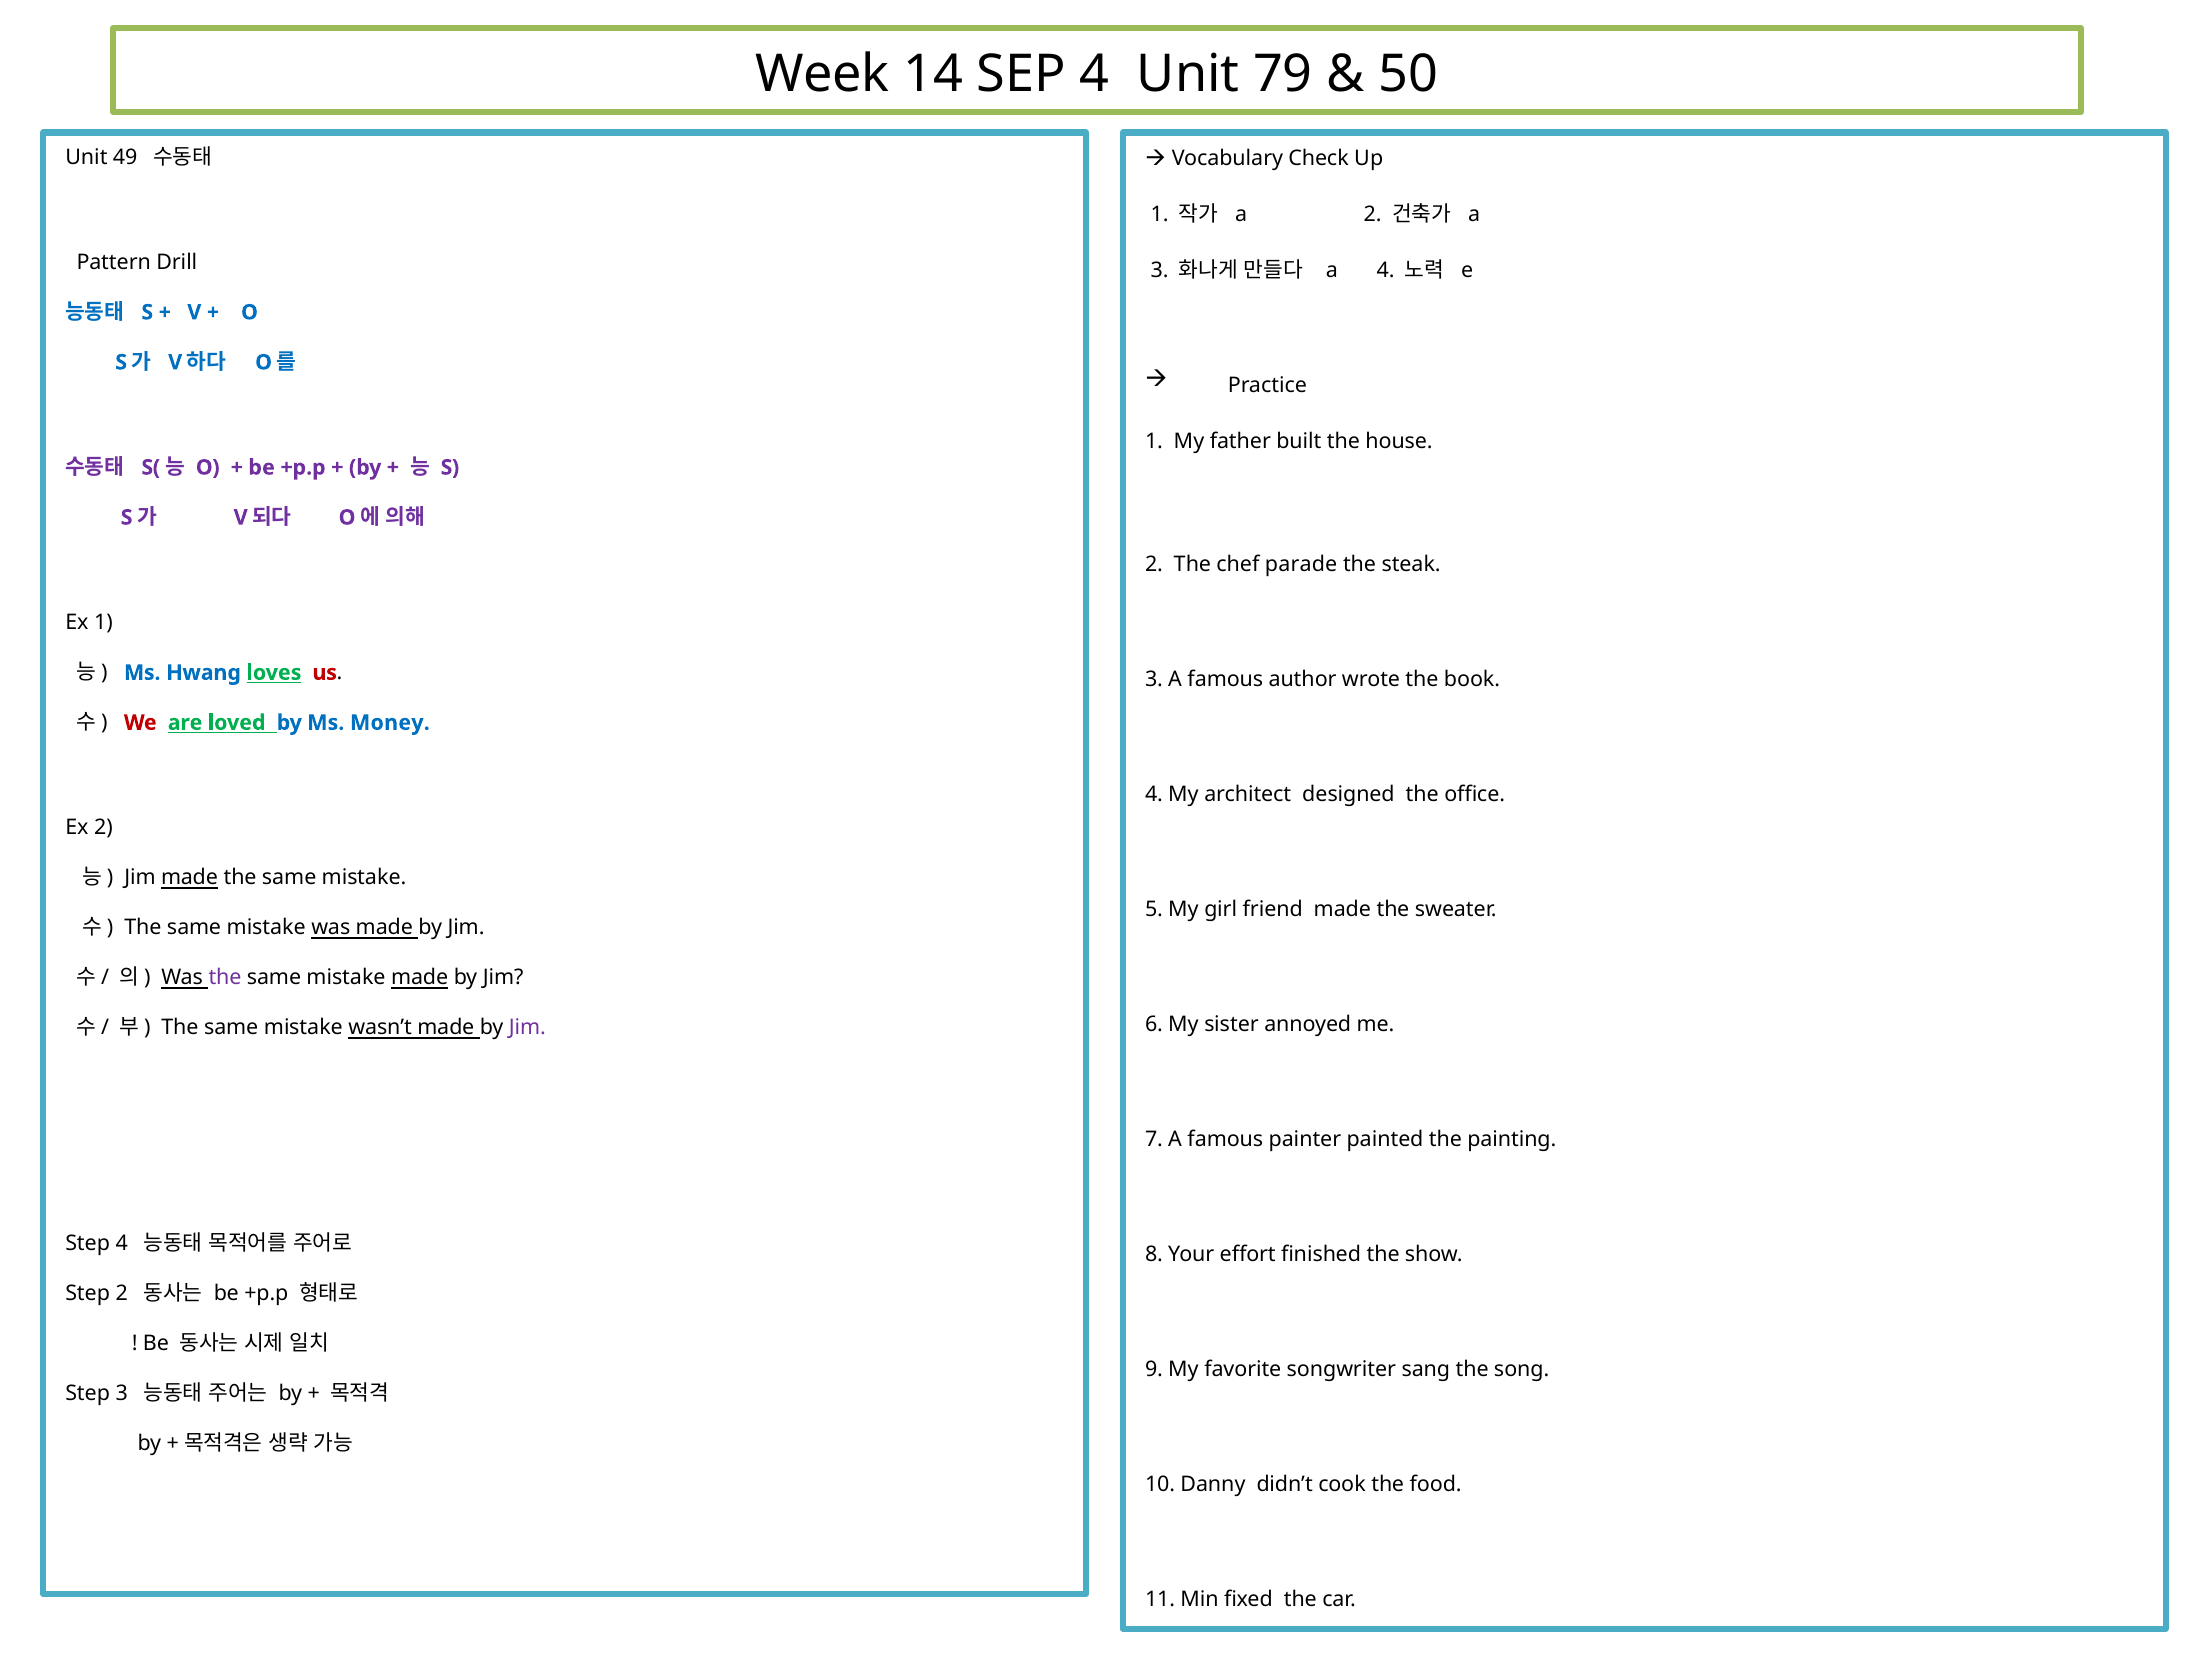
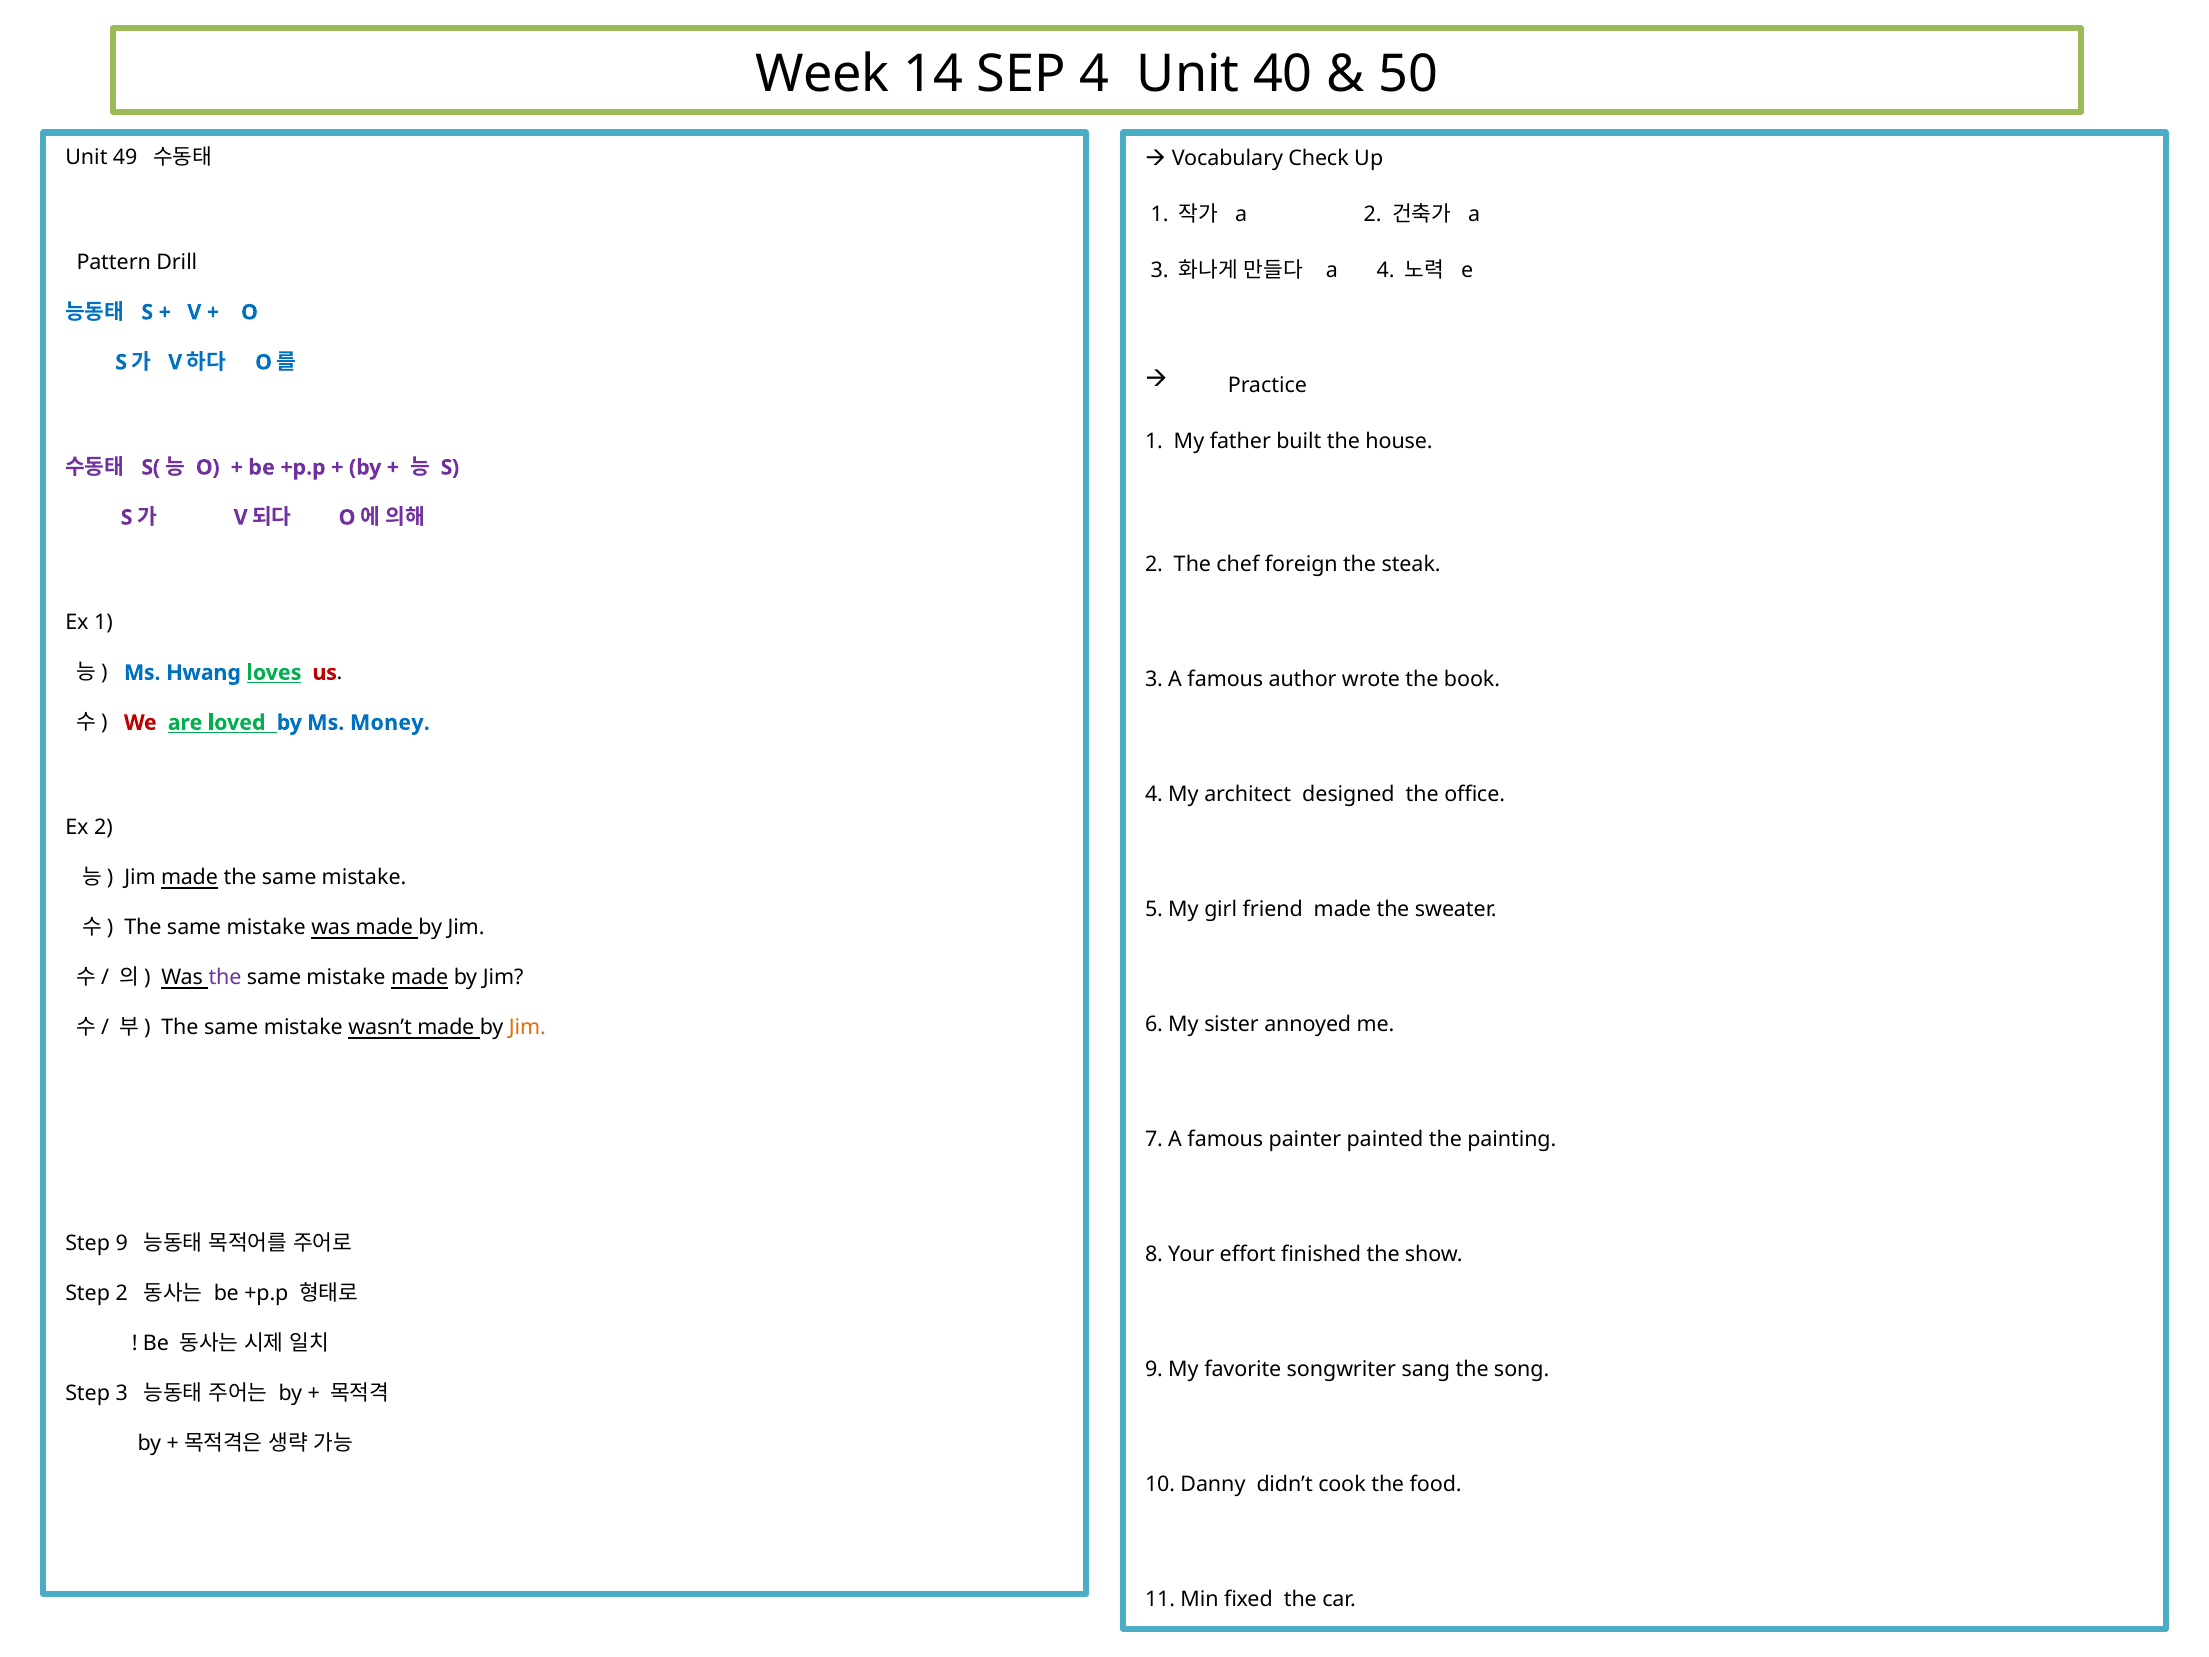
79: 79 -> 40
parade: parade -> foreign
Jim at (527, 1028) colour: purple -> orange
Step 4: 4 -> 9
